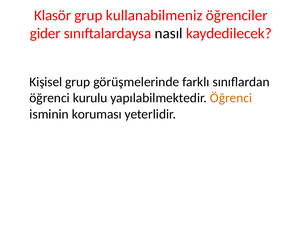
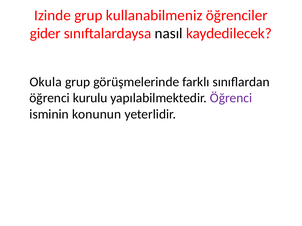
Klasör: Klasör -> Izinde
Kişisel: Kişisel -> Okula
Öğrenci at (231, 98) colour: orange -> purple
koruması: koruması -> konunun
